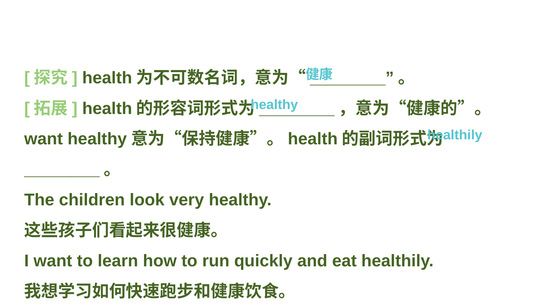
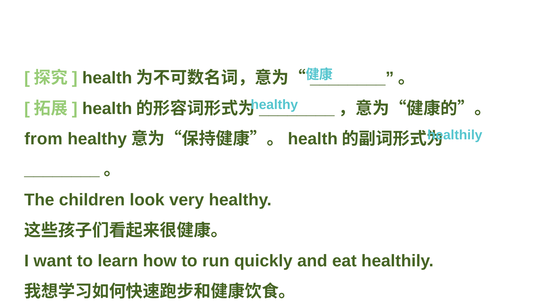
want at (44, 139): want -> from
